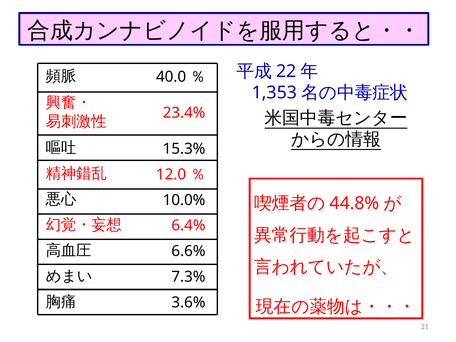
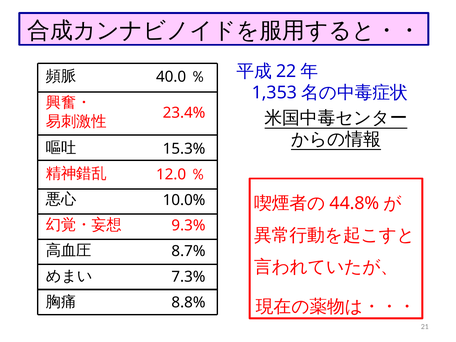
6.4%: 6.4% -> 9.3%
6.6%: 6.6% -> 8.7%
3.6%: 3.6% -> 8.8%
